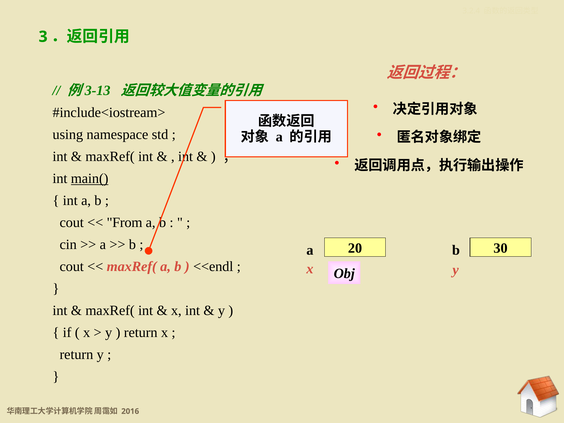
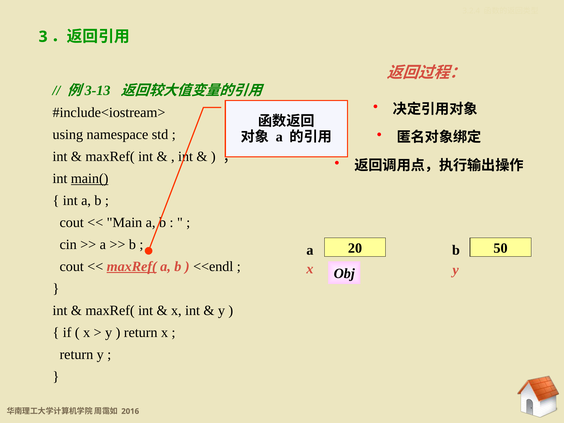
From: From -> Main
30: 30 -> 50
maxRef( at (132, 266) underline: none -> present
